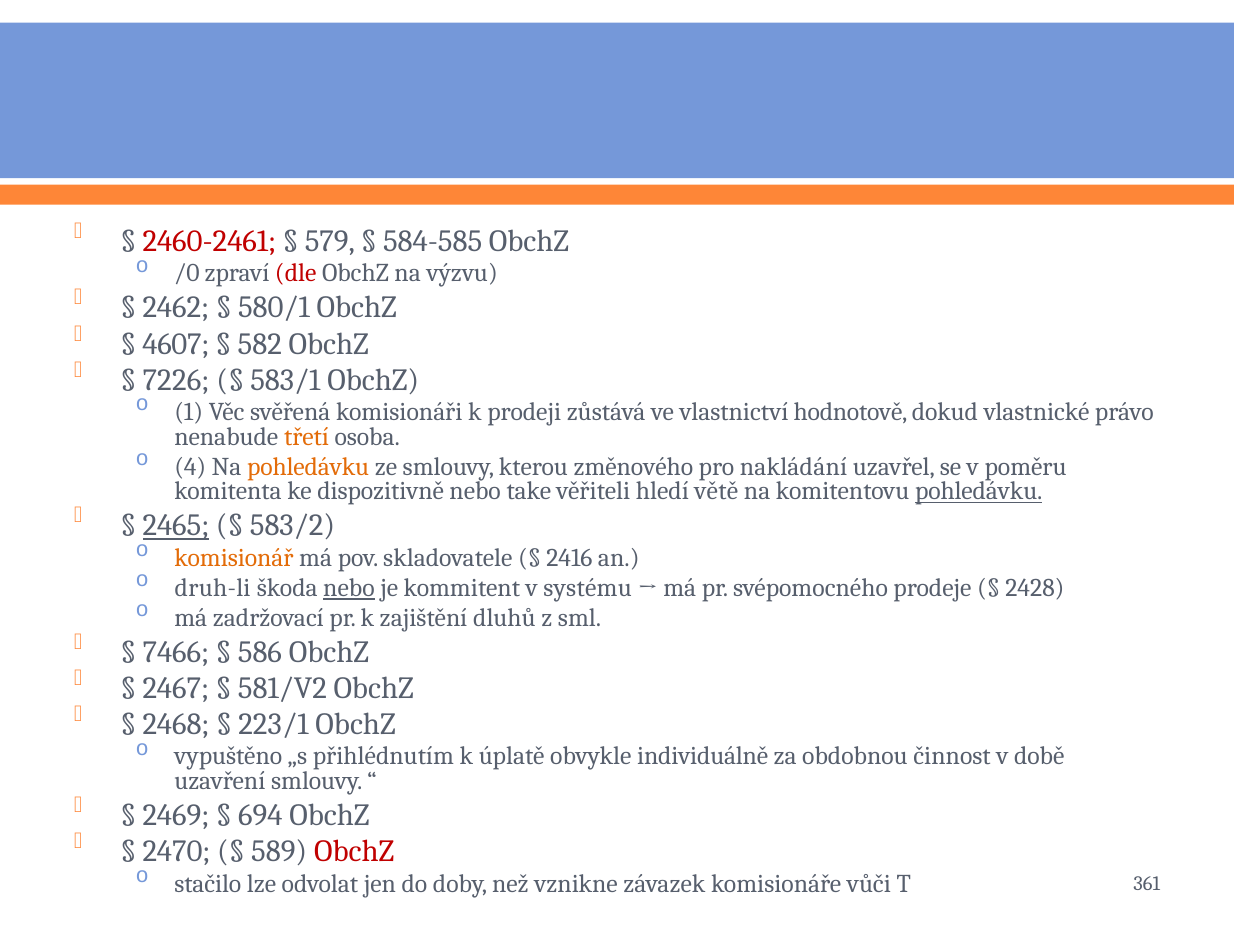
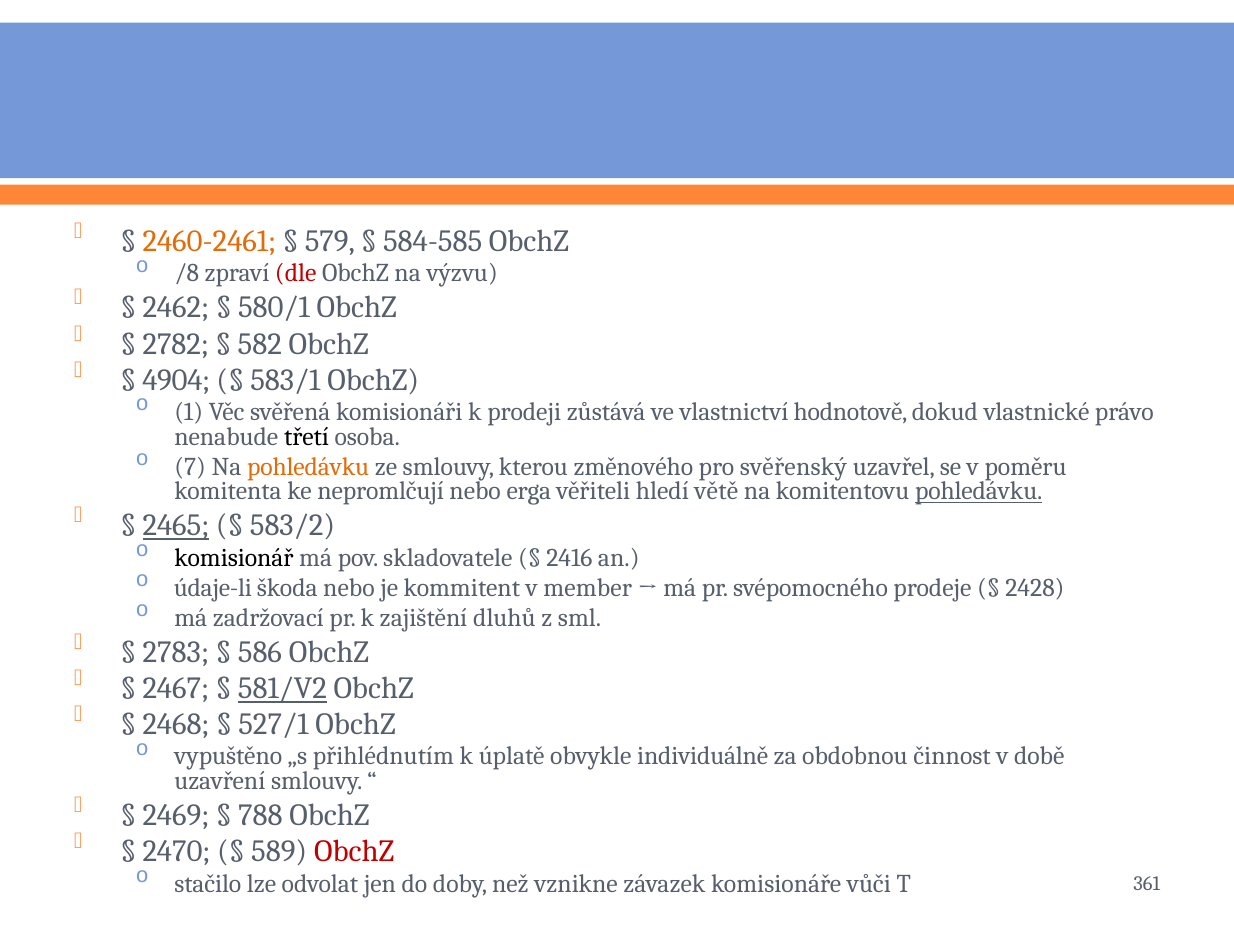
2460-2461 colour: red -> orange
/0: /0 -> /8
4607: 4607 -> 2782
7226: 7226 -> 4904
třetí colour: orange -> black
4: 4 -> 7
nakládání: nakládání -> svěřenský
dispozitivně: dispozitivně -> nepromlčují
take: take -> erga
komisionář colour: orange -> black
druh-li: druh-li -> údaje-li
nebo at (349, 588) underline: present -> none
systému: systému -> member
7466: 7466 -> 2783
581/V2 underline: none -> present
223/1: 223/1 -> 527/1
694: 694 -> 788
